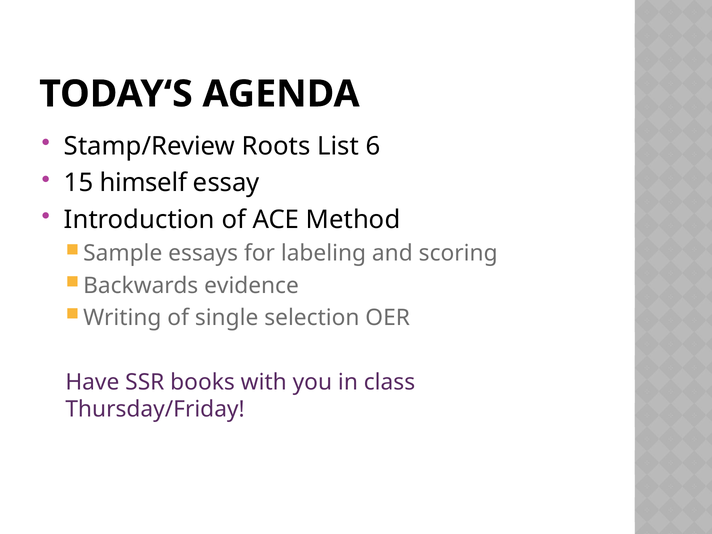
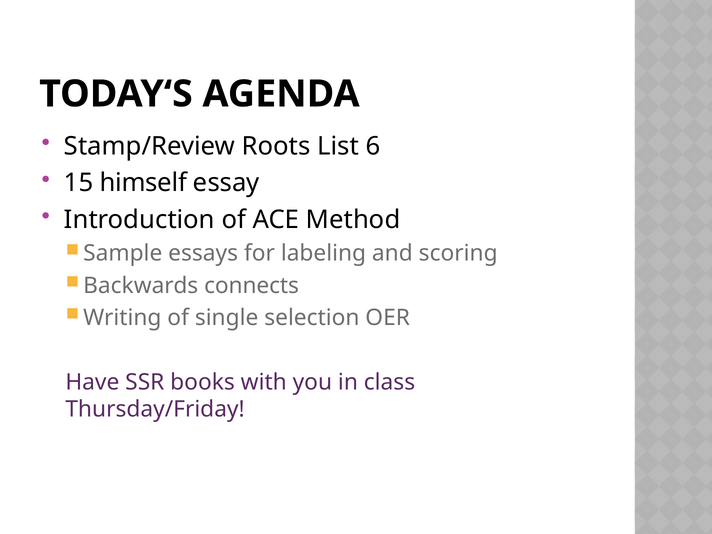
evidence: evidence -> connects
